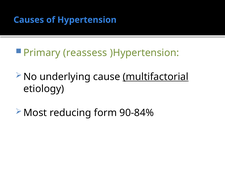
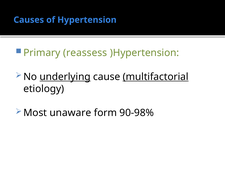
underlying underline: none -> present
reducing: reducing -> unaware
90-84%: 90-84% -> 90-98%
